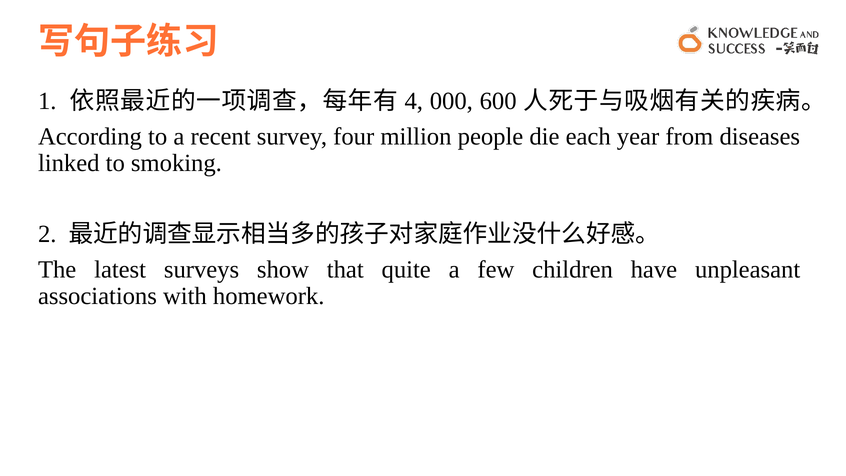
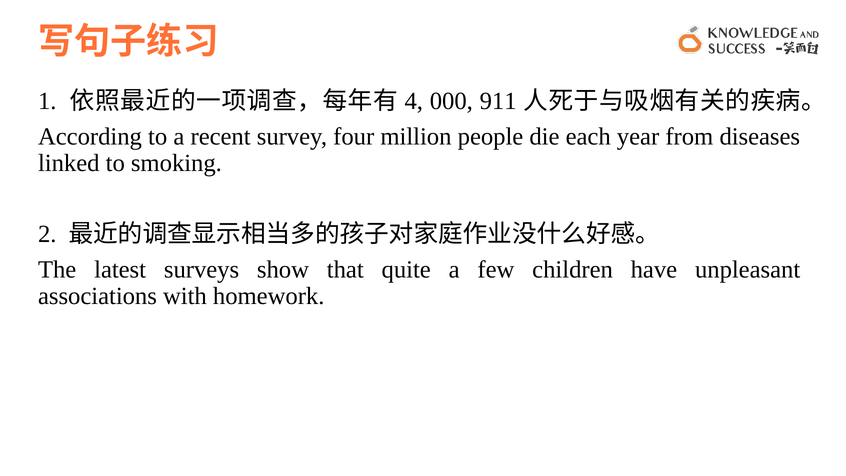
600: 600 -> 911
